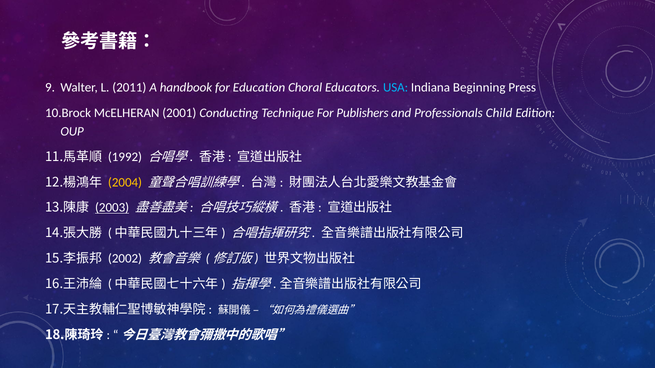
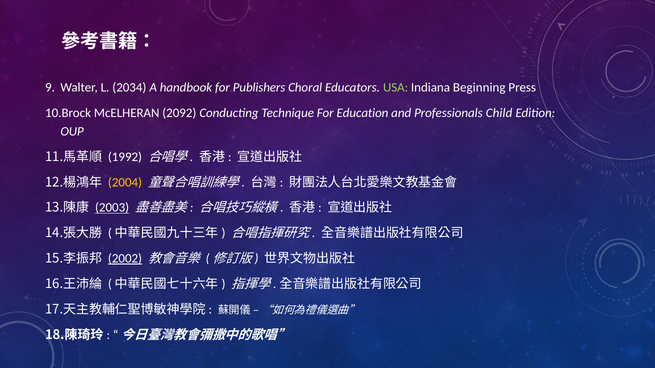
2011: 2011 -> 2034
Education: Education -> Publishers
USA colour: light blue -> light green
2001: 2001 -> 2092
Publishers: Publishers -> Education
2002 underline: none -> present
